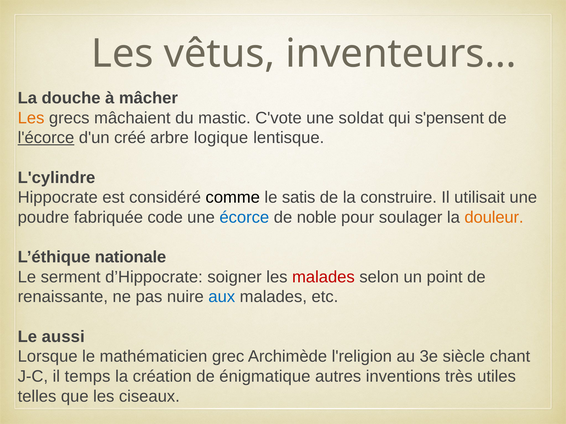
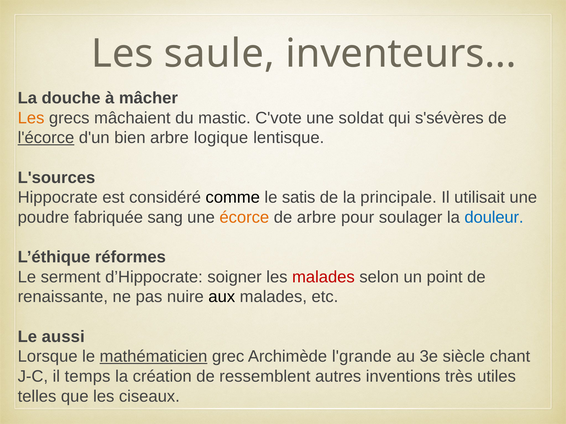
vêtus: vêtus -> saule
s'pensent: s'pensent -> s'sévères
créé: créé -> bien
L'cylindre: L'cylindre -> L'sources
construire: construire -> principale
code: code -> sang
écorce colour: blue -> orange
de noble: noble -> arbre
douleur colour: orange -> blue
nationale: nationale -> réformes
aux colour: blue -> black
mathématicien underline: none -> present
l'religion: l'religion -> l'grande
énigmatique: énigmatique -> ressemblent
